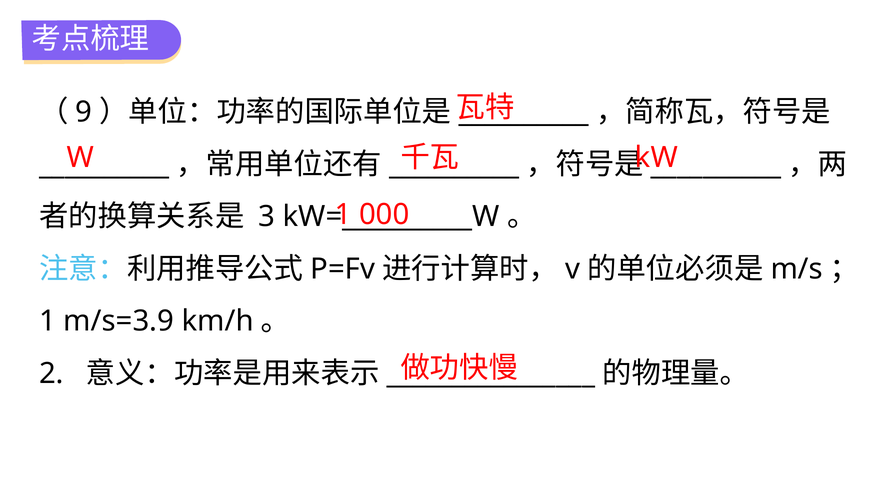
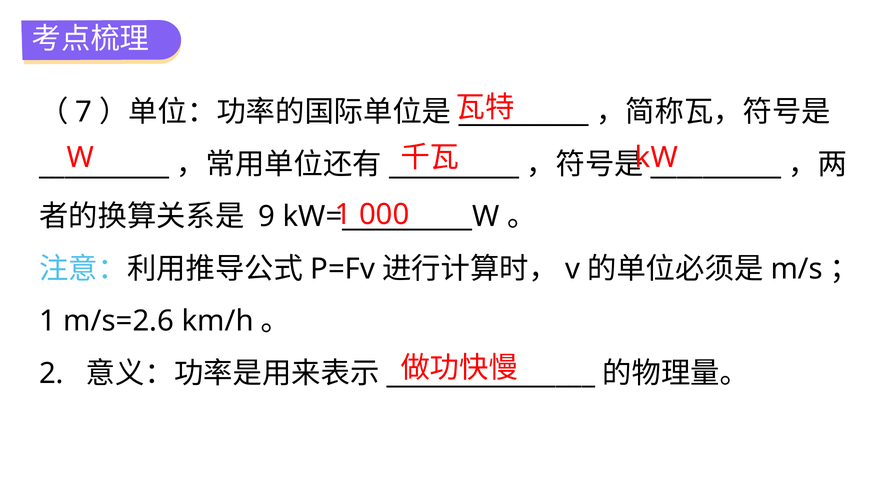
9: 9 -> 7
3: 3 -> 9
m/s=3.9: m/s=3.9 -> m/s=2.6
